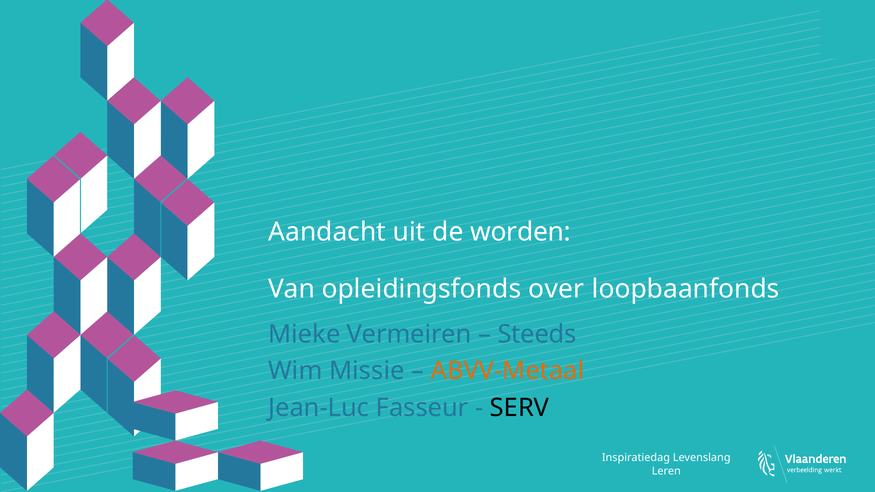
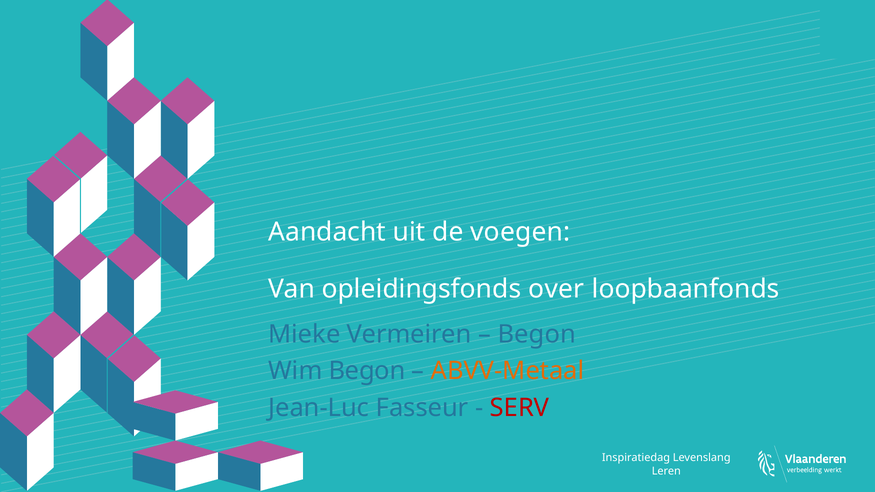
worden: worden -> voegen
Steeds at (537, 335): Steeds -> Begon
Wim Missie: Missie -> Begon
SERV colour: black -> red
